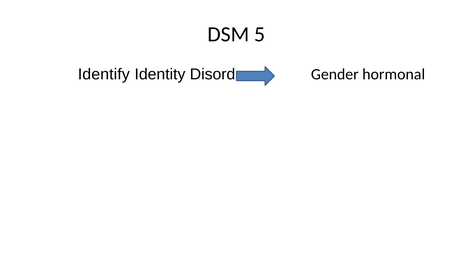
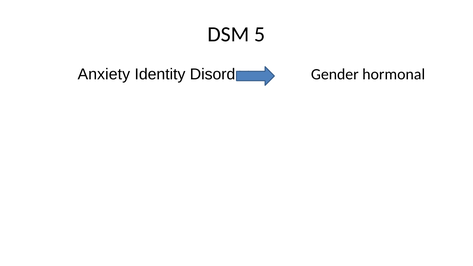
Identify: Identify -> Anxiety
